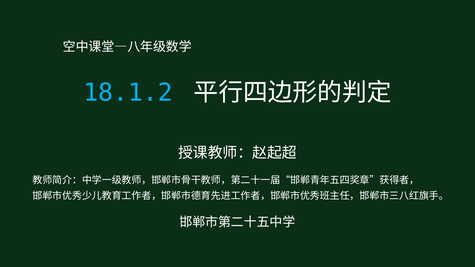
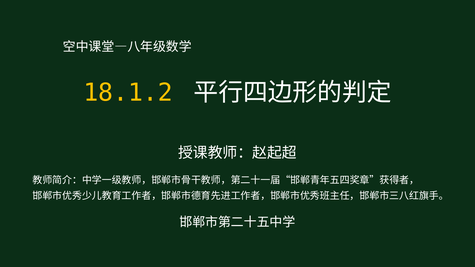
18.1.2 colour: light blue -> yellow
